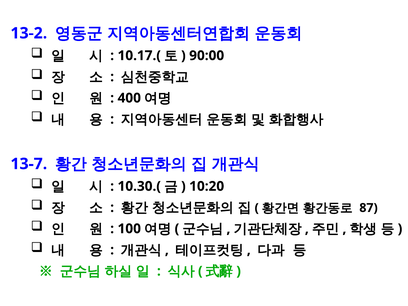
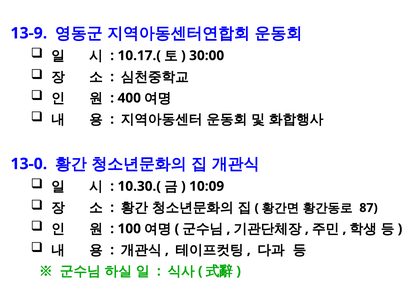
13-2: 13-2 -> 13-9
90:00: 90:00 -> 30:00
13-7: 13-7 -> 13-0
10:20: 10:20 -> 10:09
